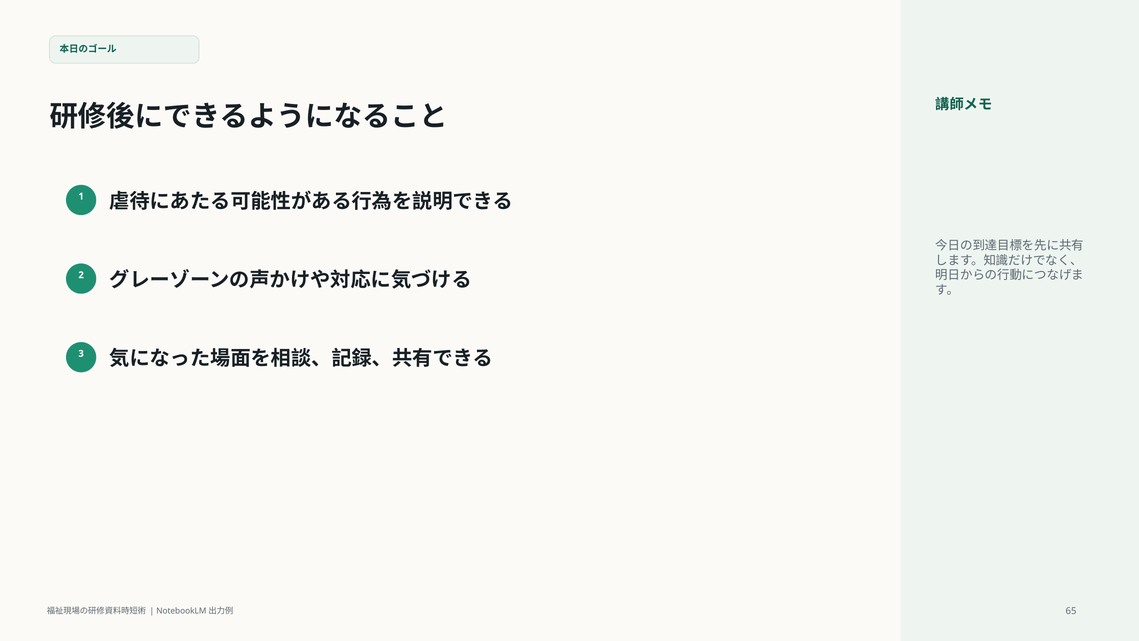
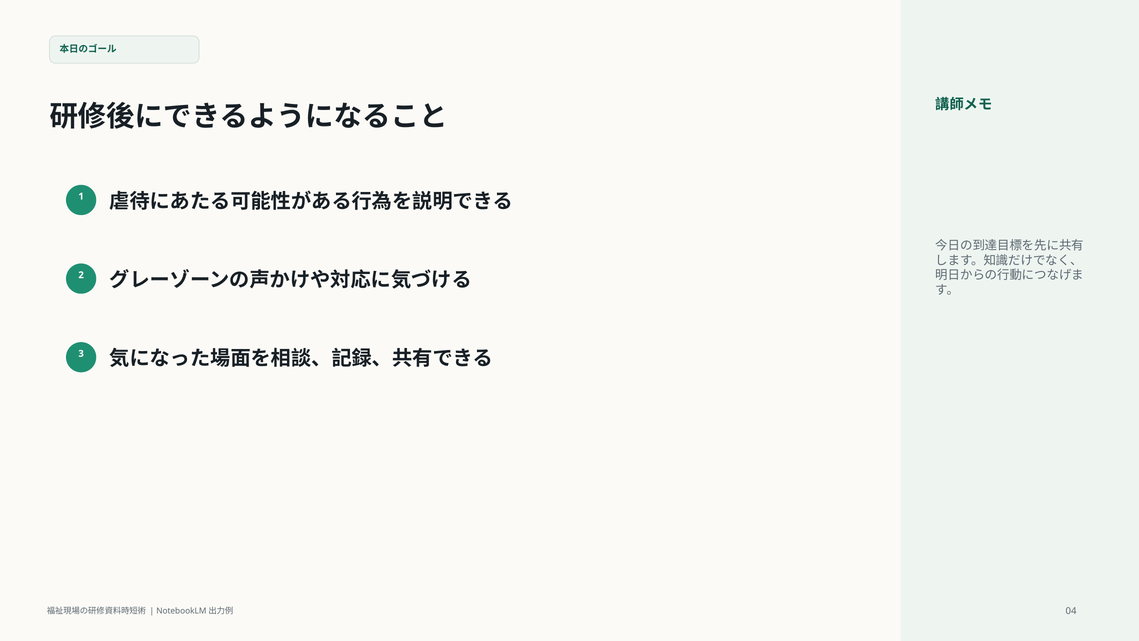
65: 65 -> 04
